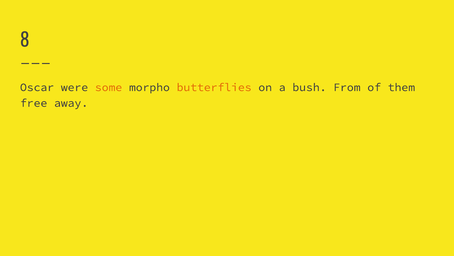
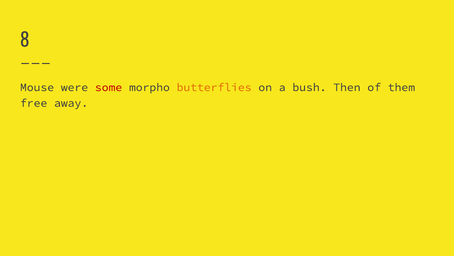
Oscar: Oscar -> Mouse
some colour: orange -> red
From: From -> Then
